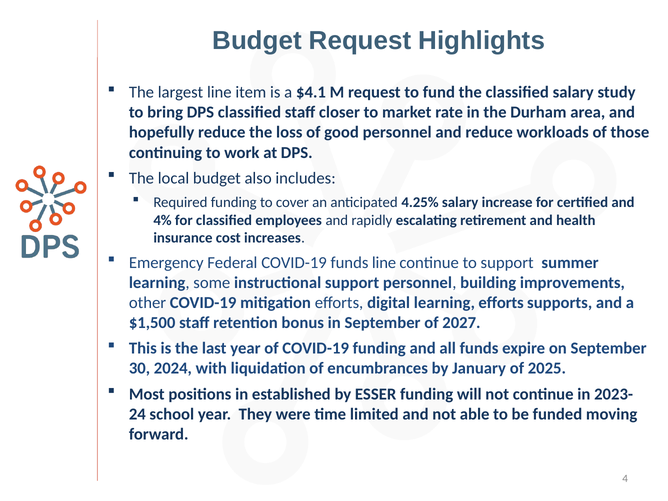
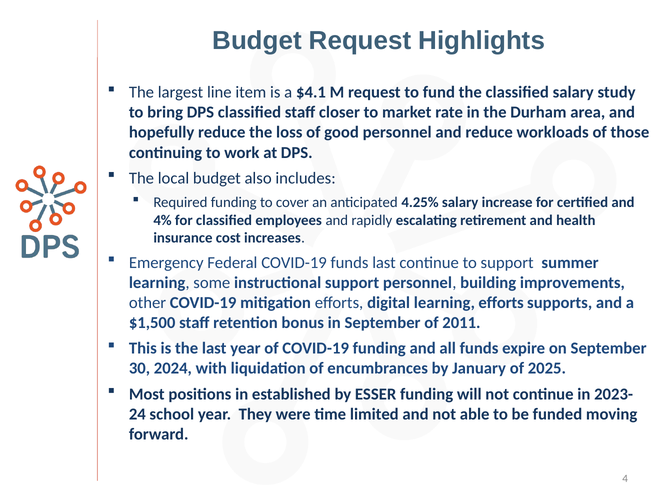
funds line: line -> last
2027: 2027 -> 2011
